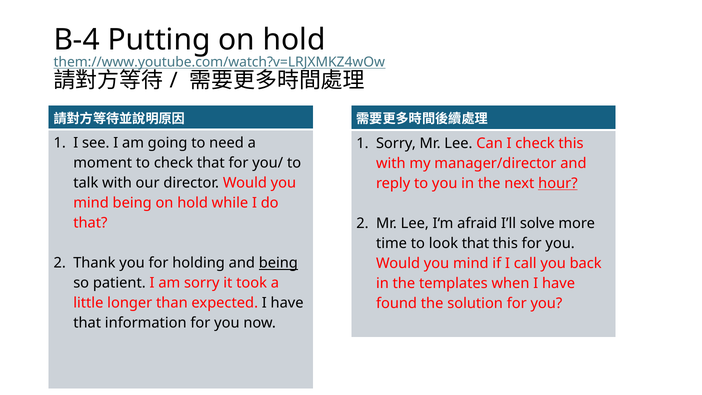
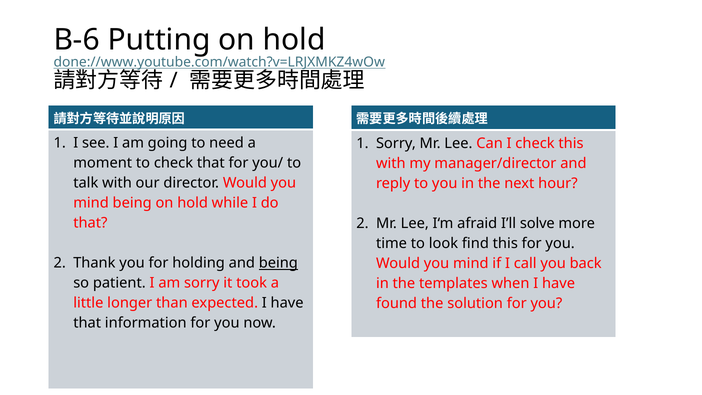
B-4: B-4 -> B-6
them://www.youtube.com/watch?v=LRJXMKZ4wOw: them://www.youtube.com/watch?v=LRJXMKZ4wOw -> done://www.youtube.com/watch?v=LRJXMKZ4wOw
hour underline: present -> none
look that: that -> find
